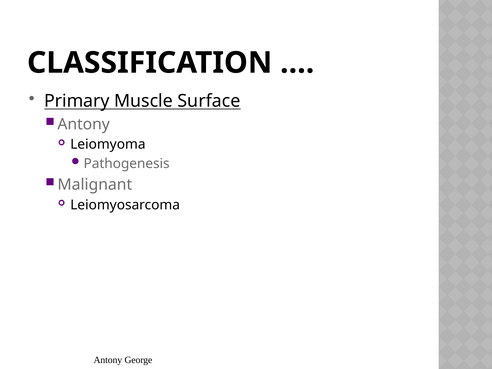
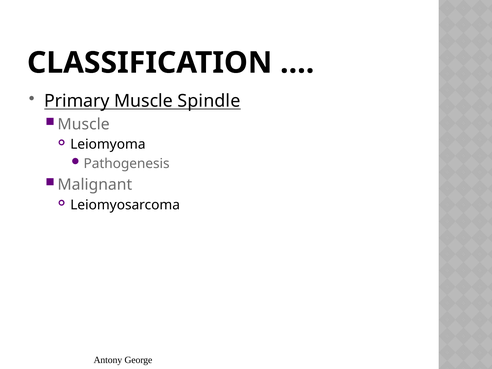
Surface: Surface -> Spindle
Antony at (84, 124): Antony -> Muscle
